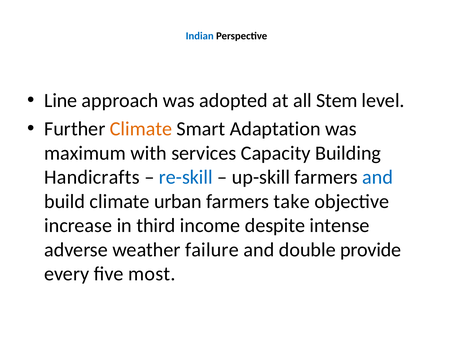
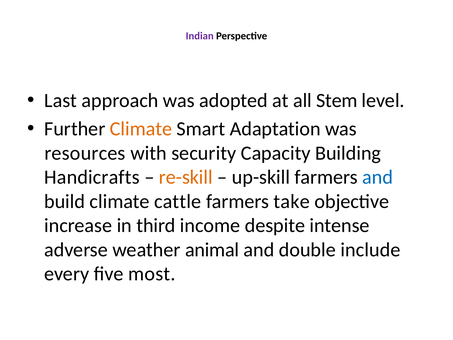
Indian colour: blue -> purple
Line: Line -> Last
maximum: maximum -> resources
services: services -> security
re-skill colour: blue -> orange
urban: urban -> cattle
failure: failure -> animal
provide: provide -> include
